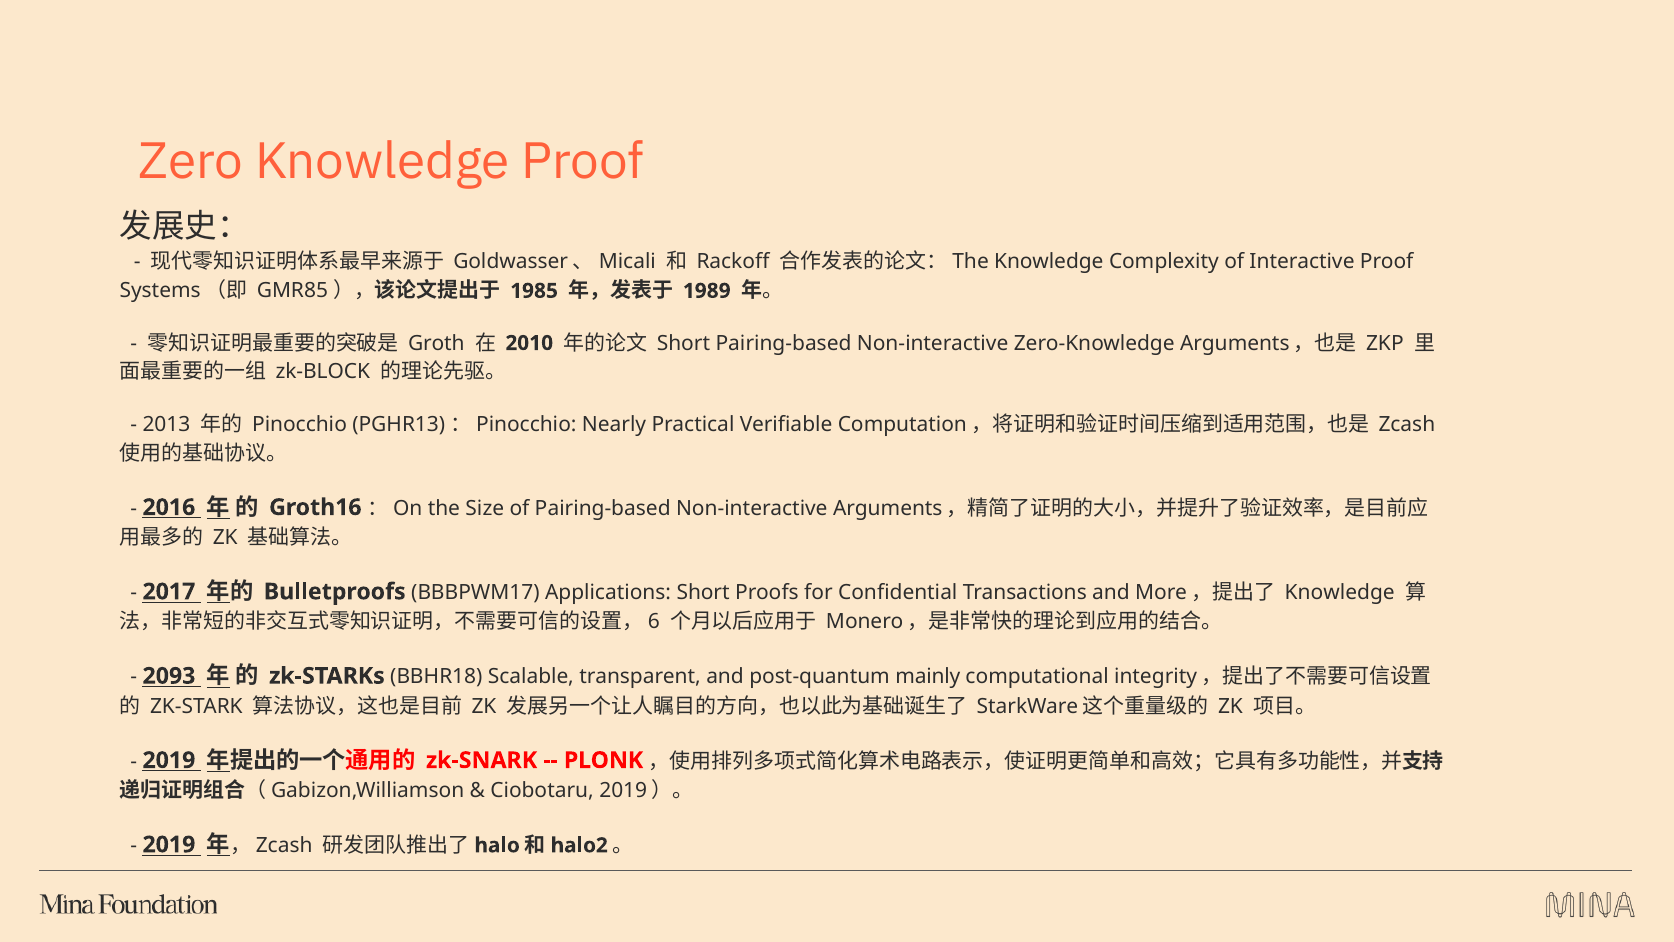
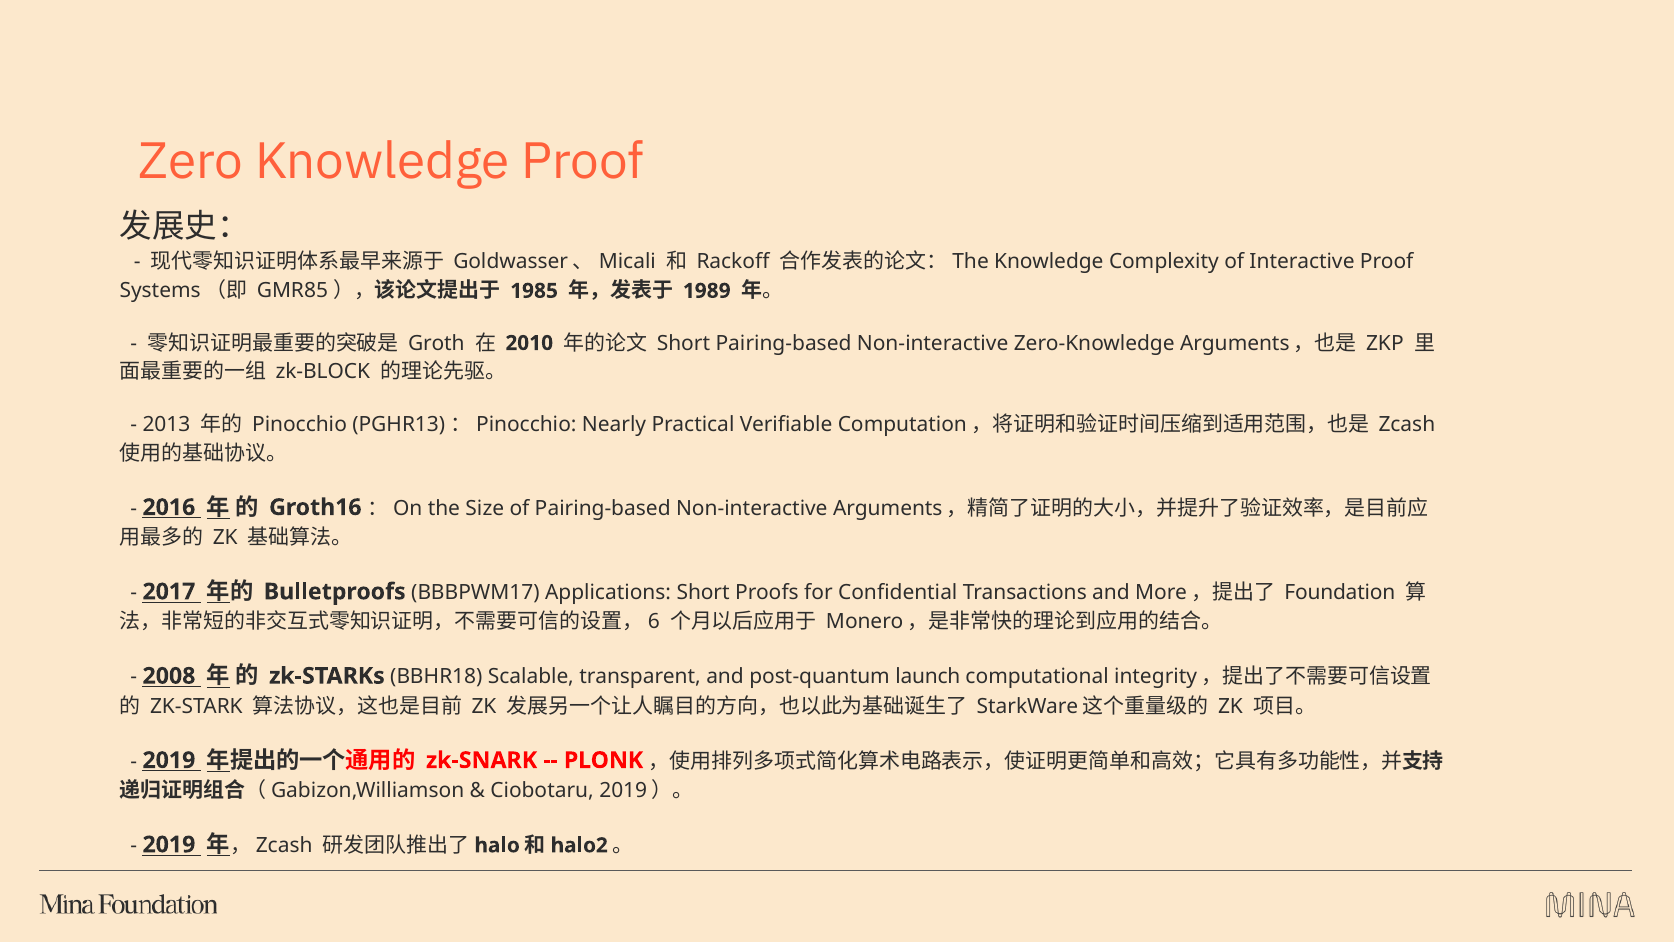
Knowledge at (1340, 592): Knowledge -> Foundation
2093: 2093 -> 2008
mainly: mainly -> launch
